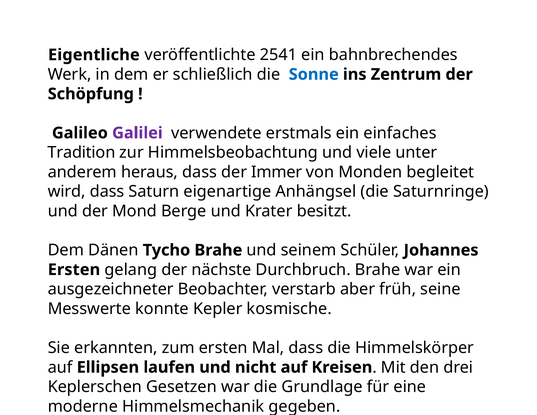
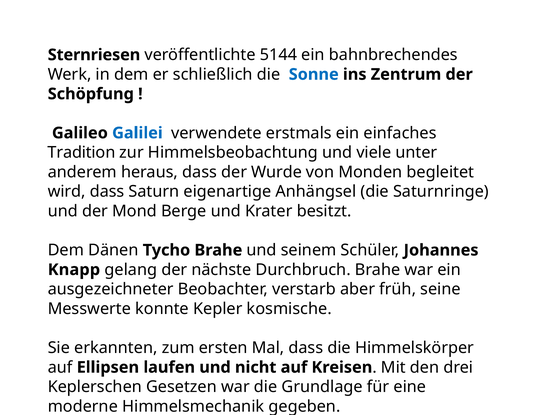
Eigentliche: Eigentliche -> Sternriesen
2541: 2541 -> 5144
Galilei colour: purple -> blue
Immer: Immer -> Wurde
Ersten at (74, 270): Ersten -> Knapp
